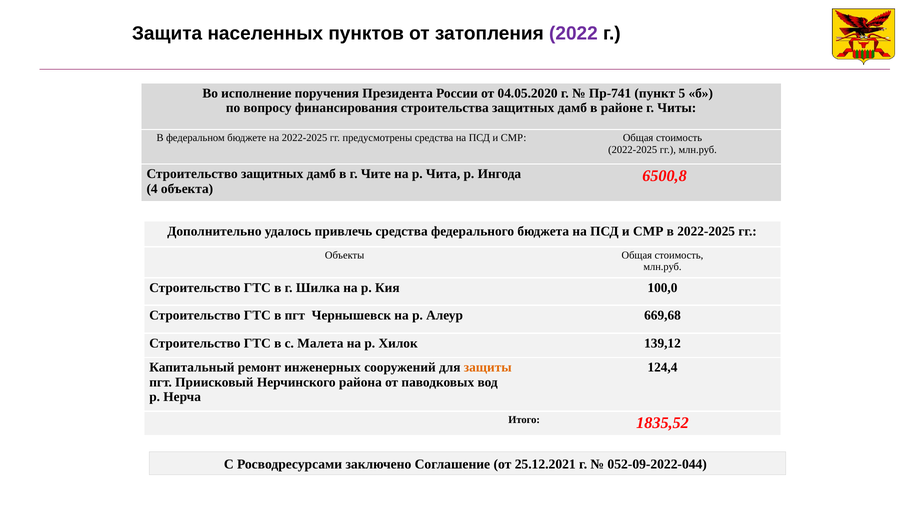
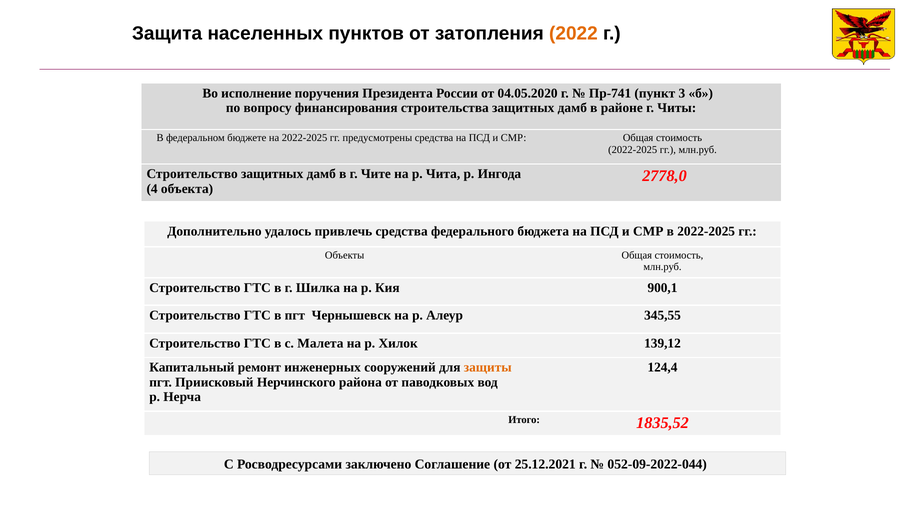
2022 colour: purple -> orange
5: 5 -> 3
6500,8: 6500,8 -> 2778,0
100,0: 100,0 -> 900,1
669,68: 669,68 -> 345,55
